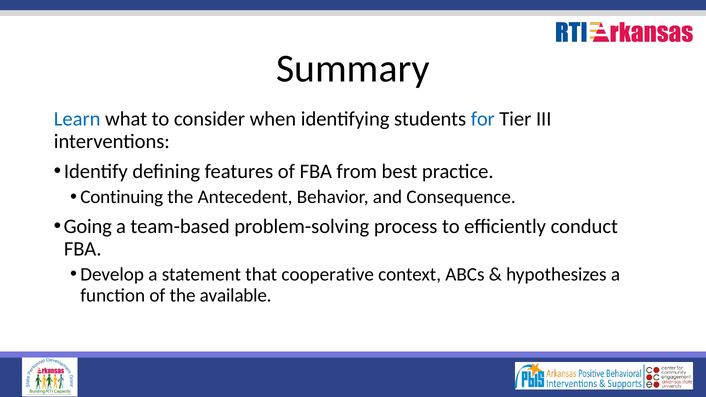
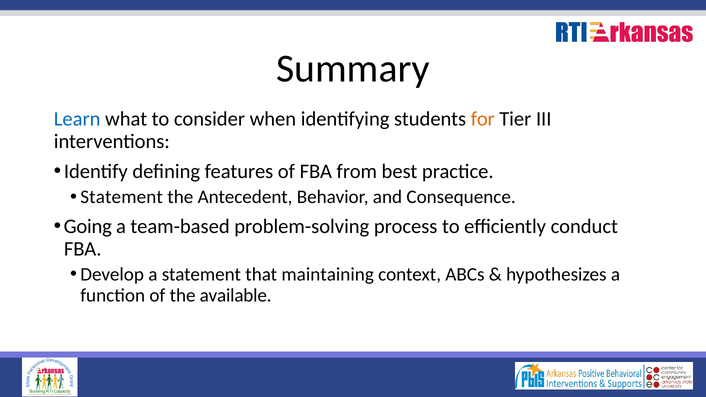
for colour: blue -> orange
Continuing at (122, 197): Continuing -> Statement
cooperative: cooperative -> maintaining
